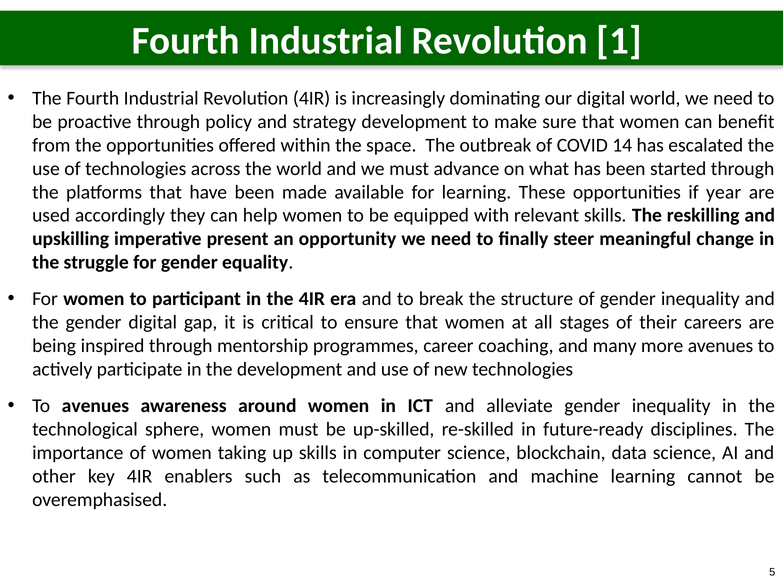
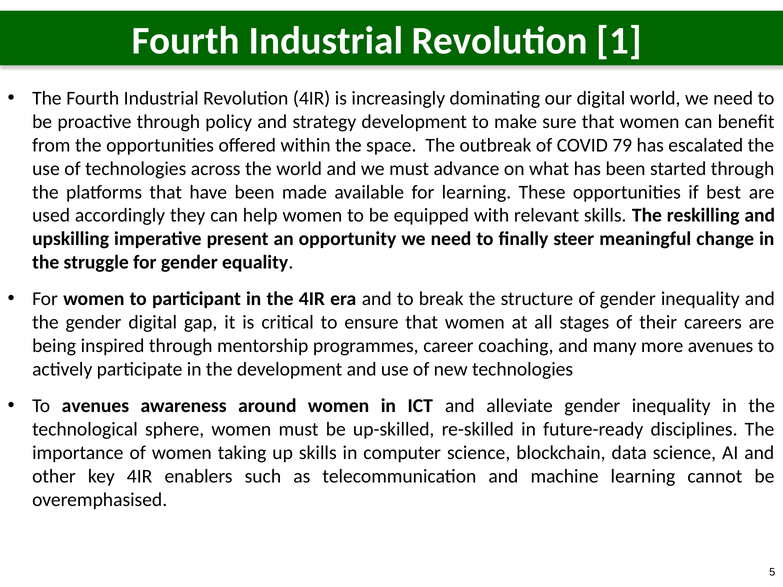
14: 14 -> 79
year: year -> best
